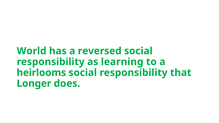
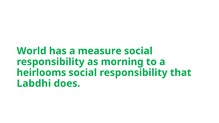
reversed: reversed -> measure
learning: learning -> morning
Longer: Longer -> Labdhi
